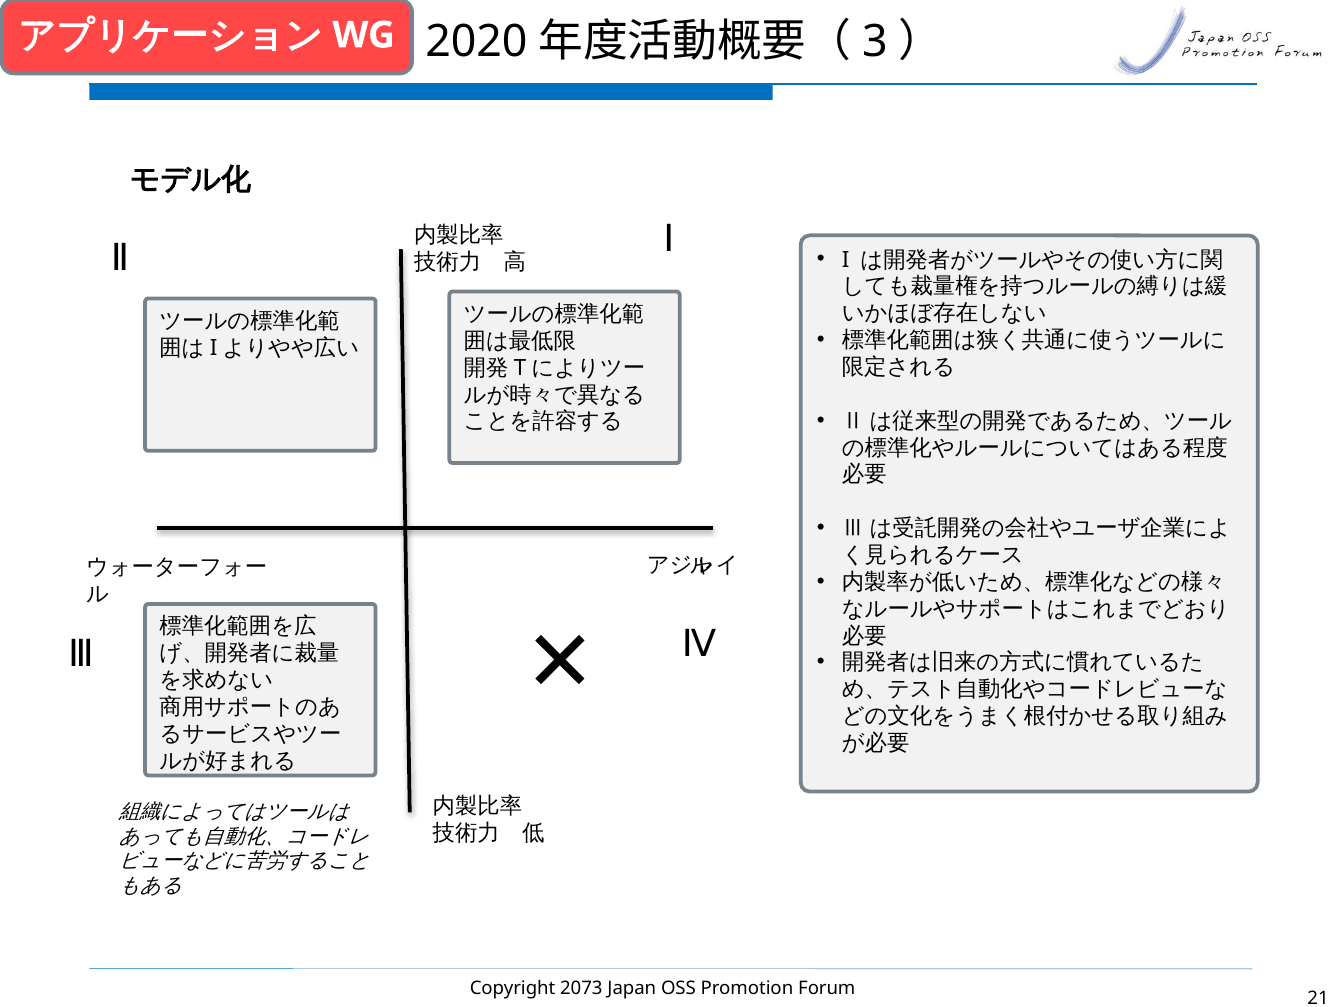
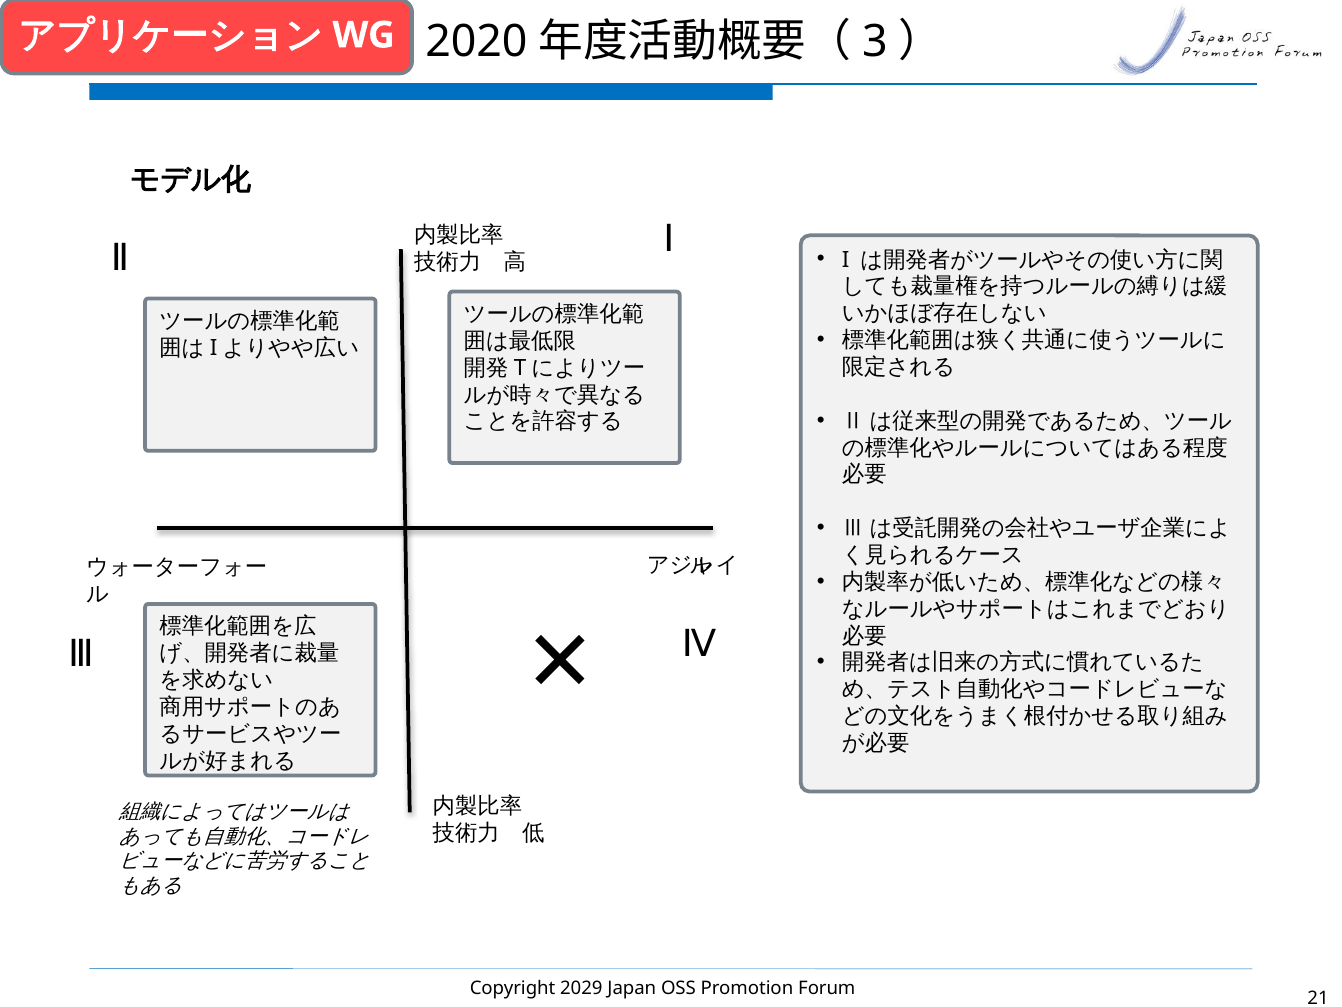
2073: 2073 -> 2029
